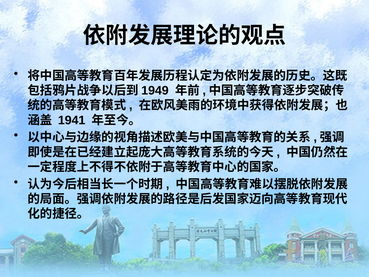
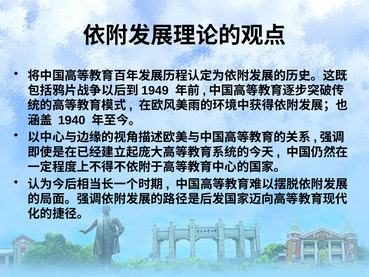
1941: 1941 -> 1940
